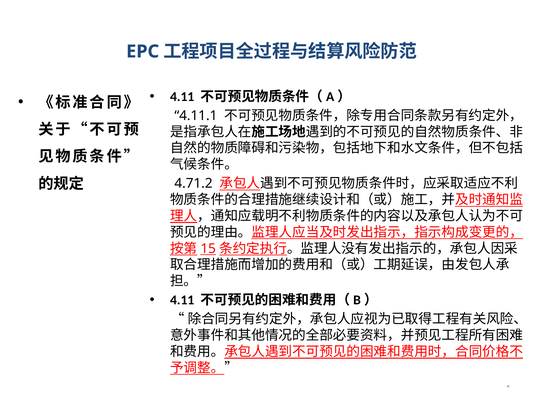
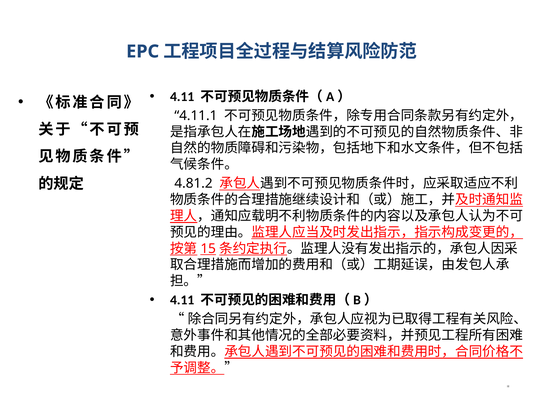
4.71.2: 4.71.2 -> 4.81.2
